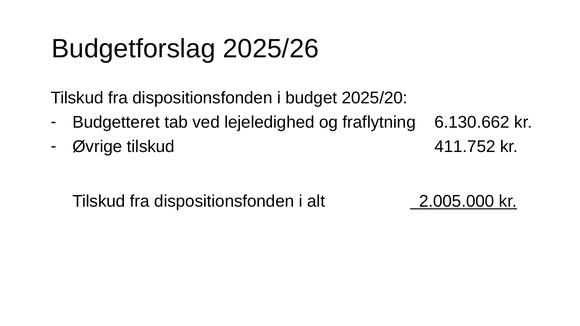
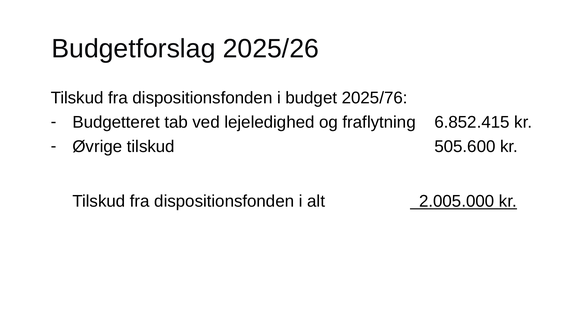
2025/20: 2025/20 -> 2025/76
6.130.662: 6.130.662 -> 6.852.415
411.752: 411.752 -> 505.600
